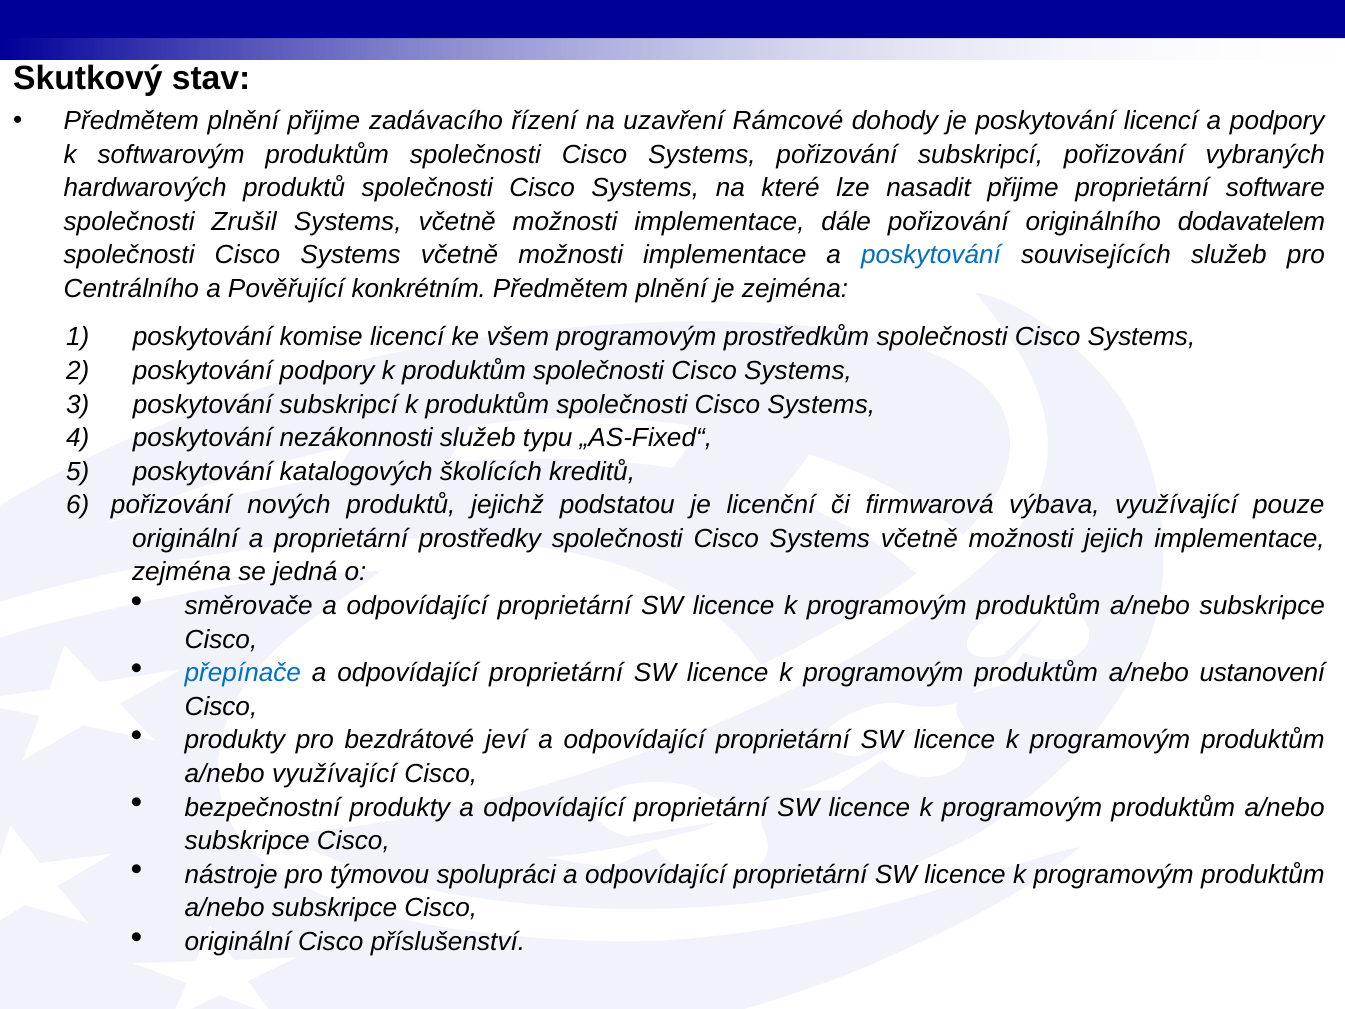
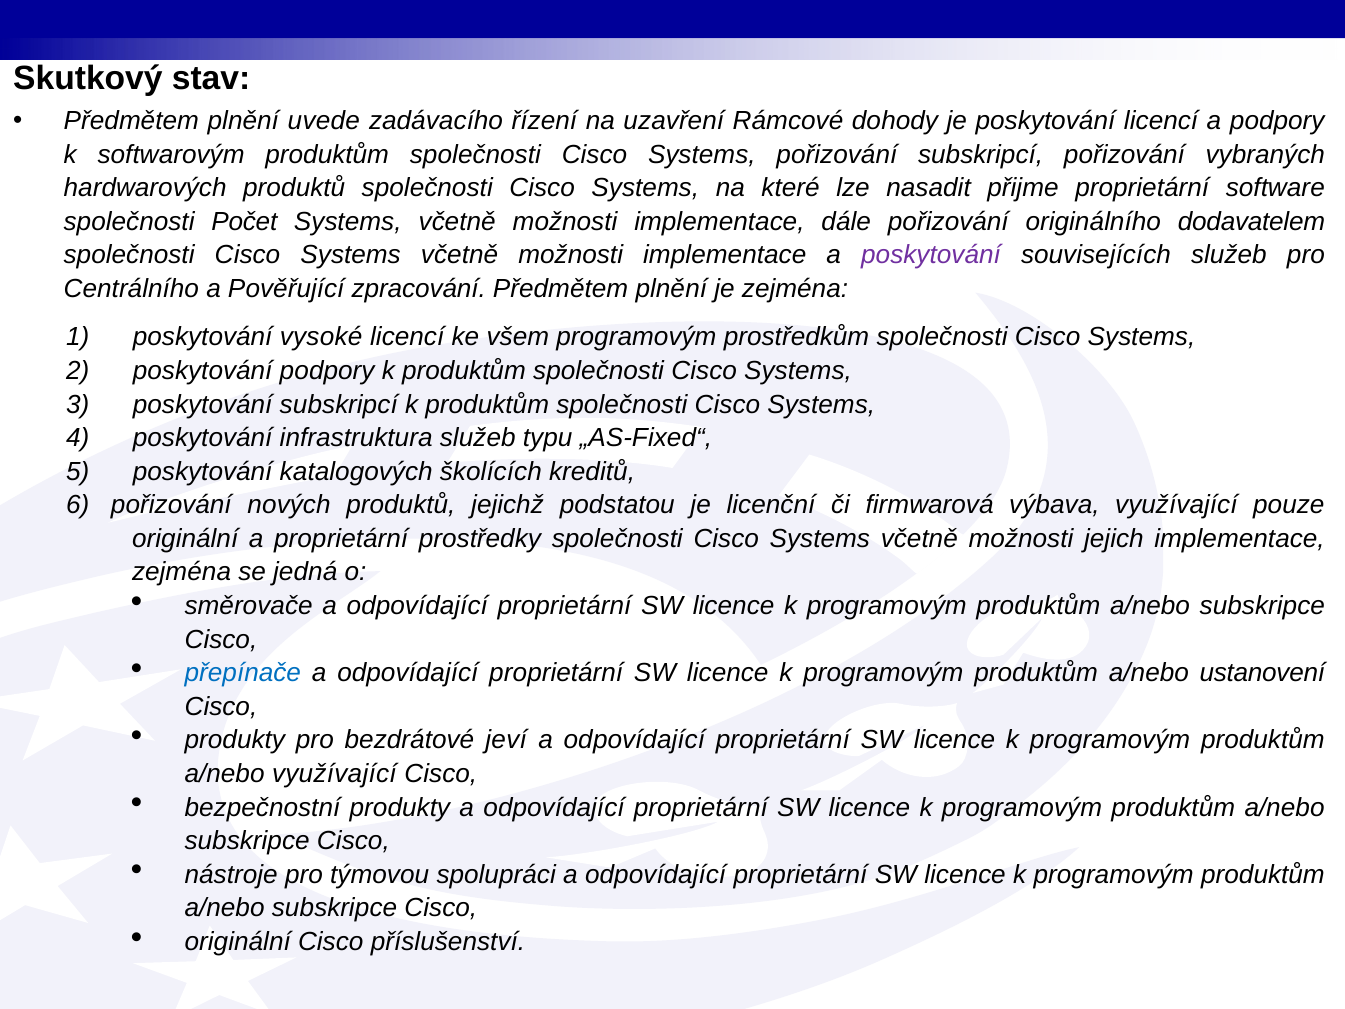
plnění přijme: přijme -> uvede
Zrušil: Zrušil -> Počet
poskytování at (931, 255) colour: blue -> purple
konkrétním: konkrétním -> zpracování
komise: komise -> vysoké
nezákonnosti: nezákonnosti -> infrastruktura
